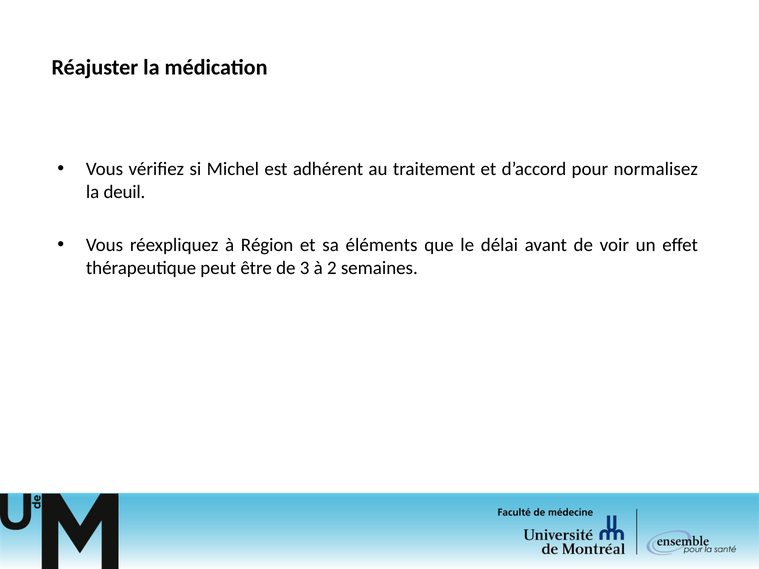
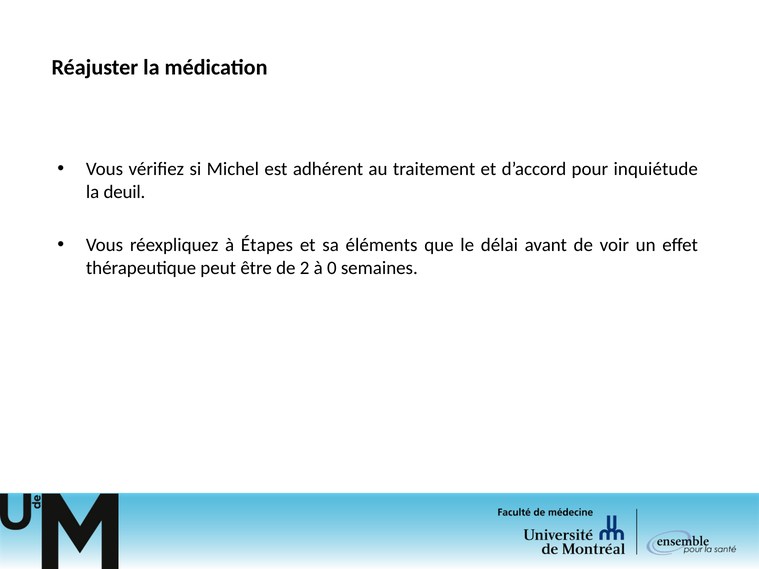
normalisez: normalisez -> inquiétude
Région: Région -> Étapes
3: 3 -> 2
2: 2 -> 0
